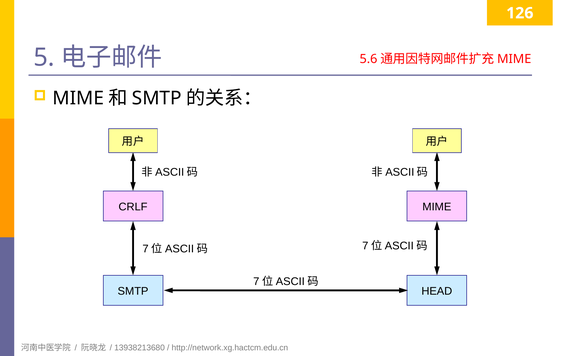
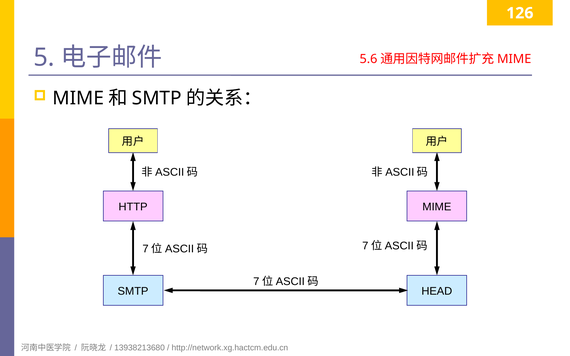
CRLF: CRLF -> HTTP
